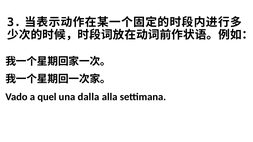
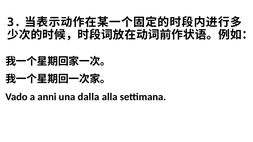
quel: quel -> anni
